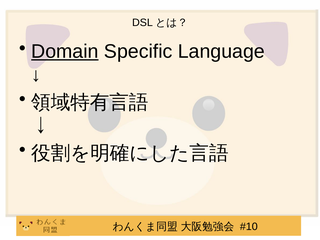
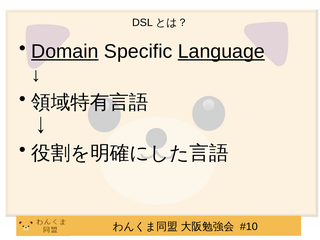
Language underline: none -> present
